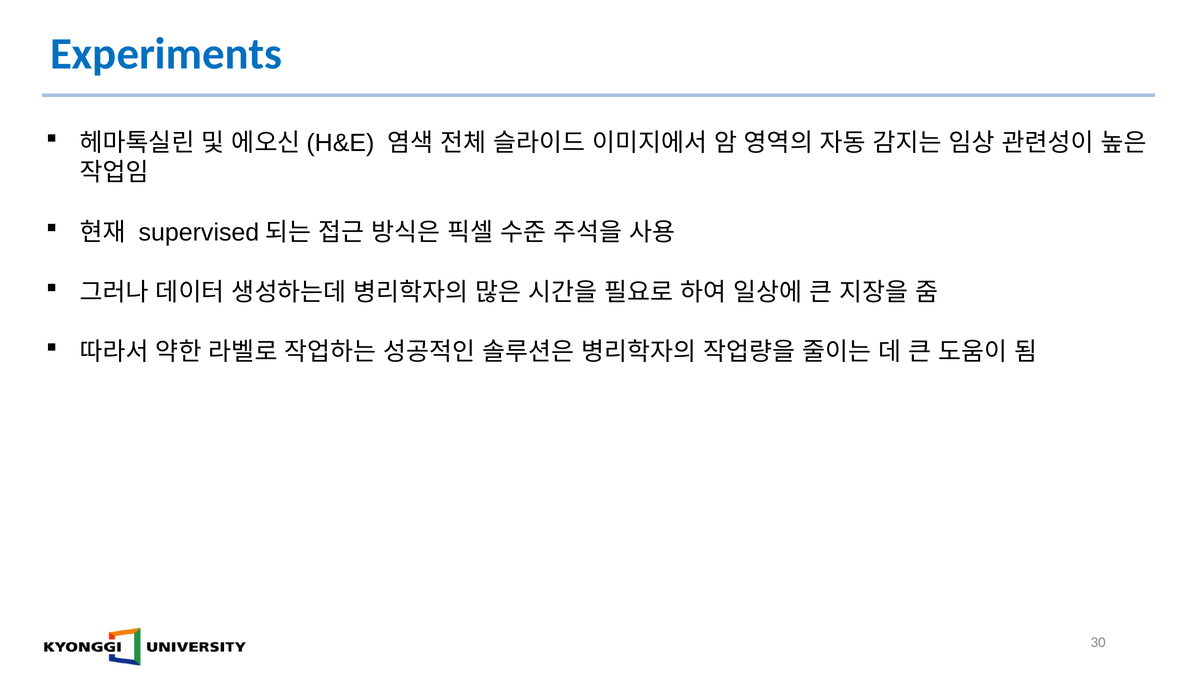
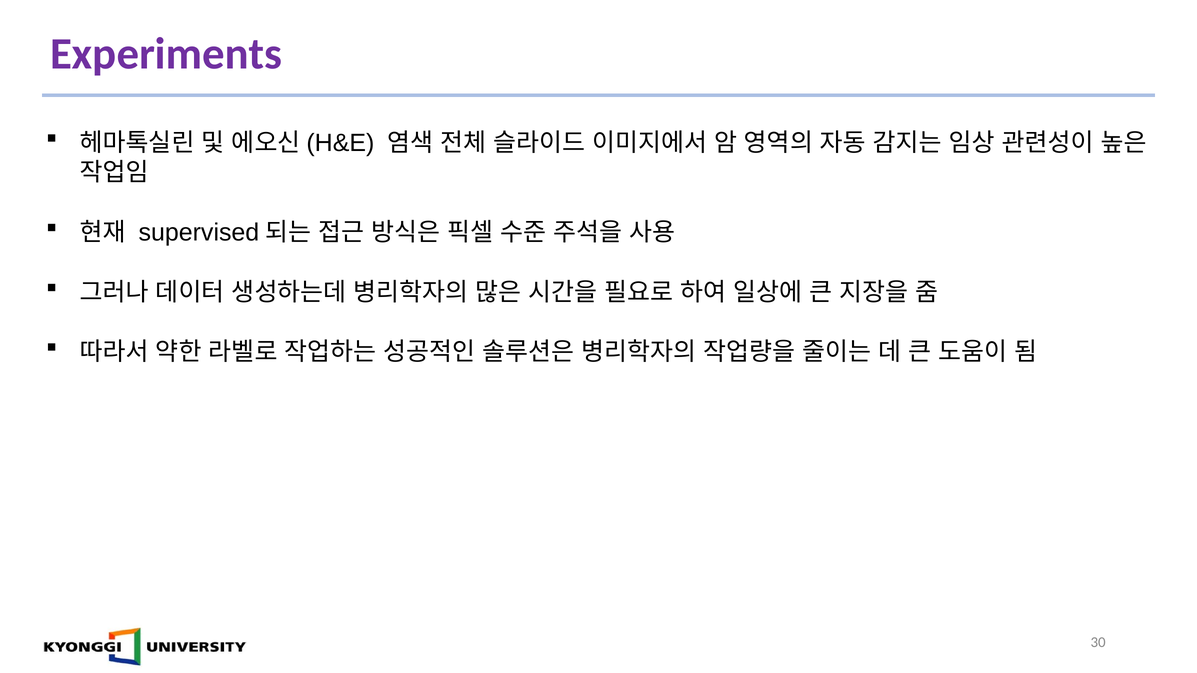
Experiments colour: blue -> purple
